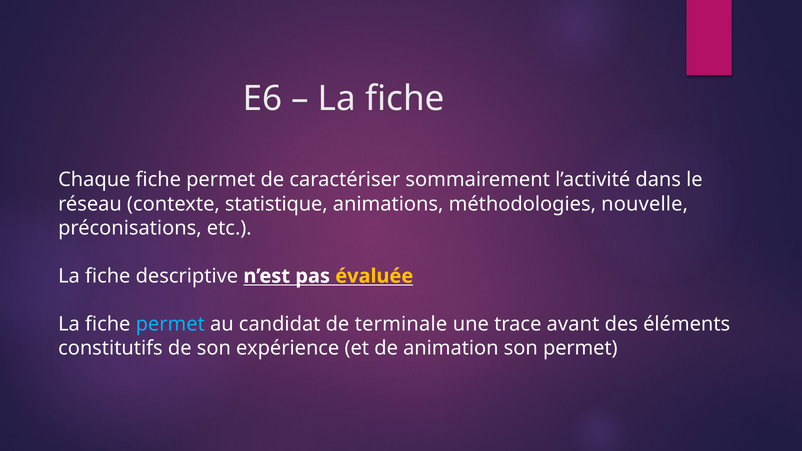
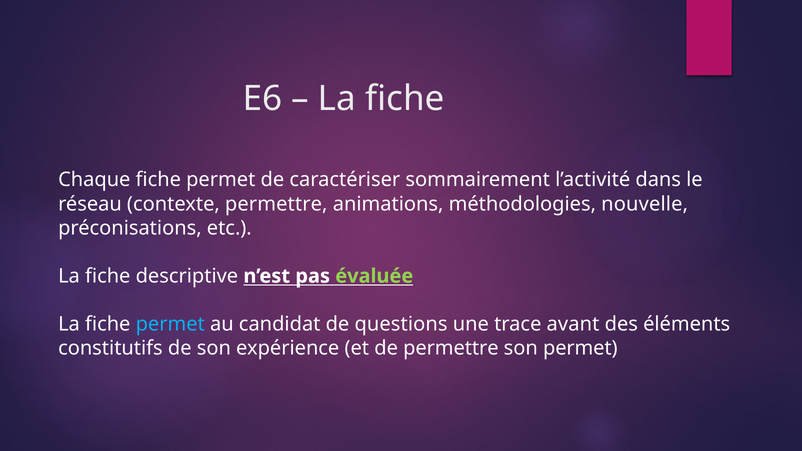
contexte statistique: statistique -> permettre
évaluée colour: yellow -> light green
terminale: terminale -> questions
de animation: animation -> permettre
